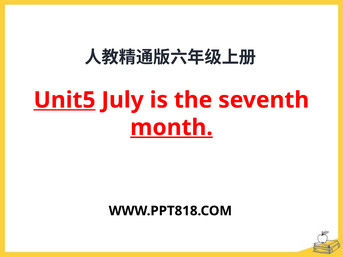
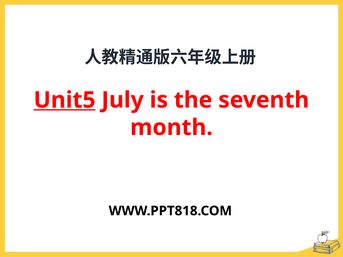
month underline: present -> none
